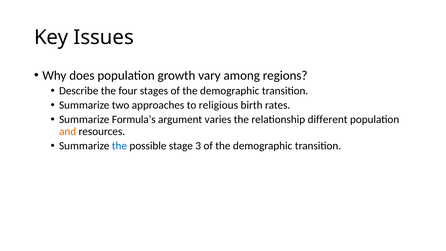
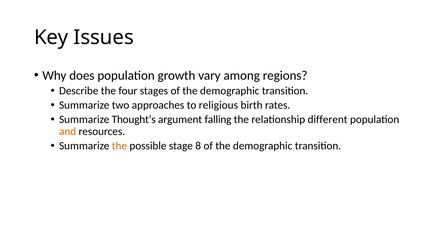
Formula’s: Formula’s -> Thought’s
varies: varies -> falling
the at (119, 146) colour: blue -> orange
3: 3 -> 8
